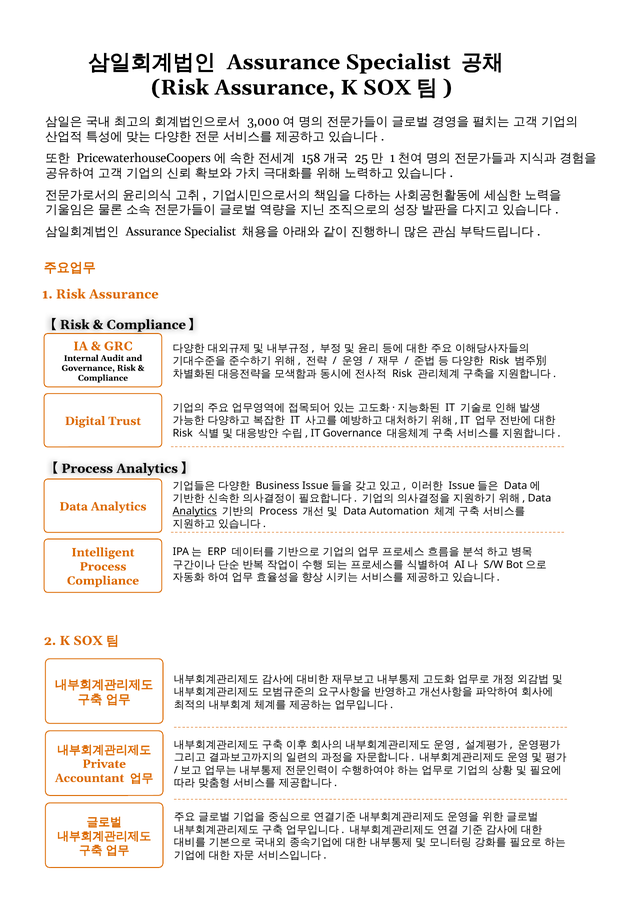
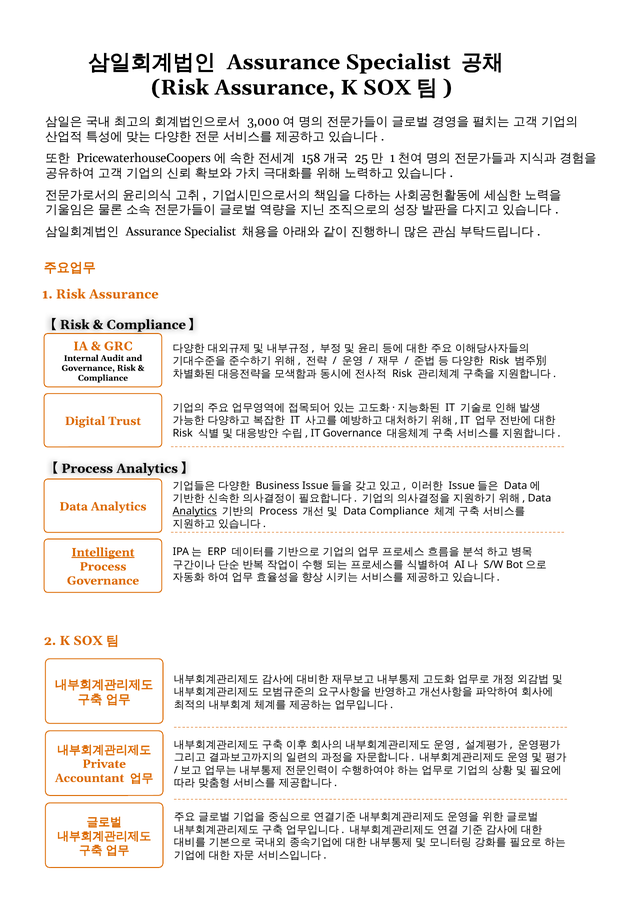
Data Automation: Automation -> Compliance
Intelligent underline: none -> present
Compliance at (103, 580): Compliance -> Governance
